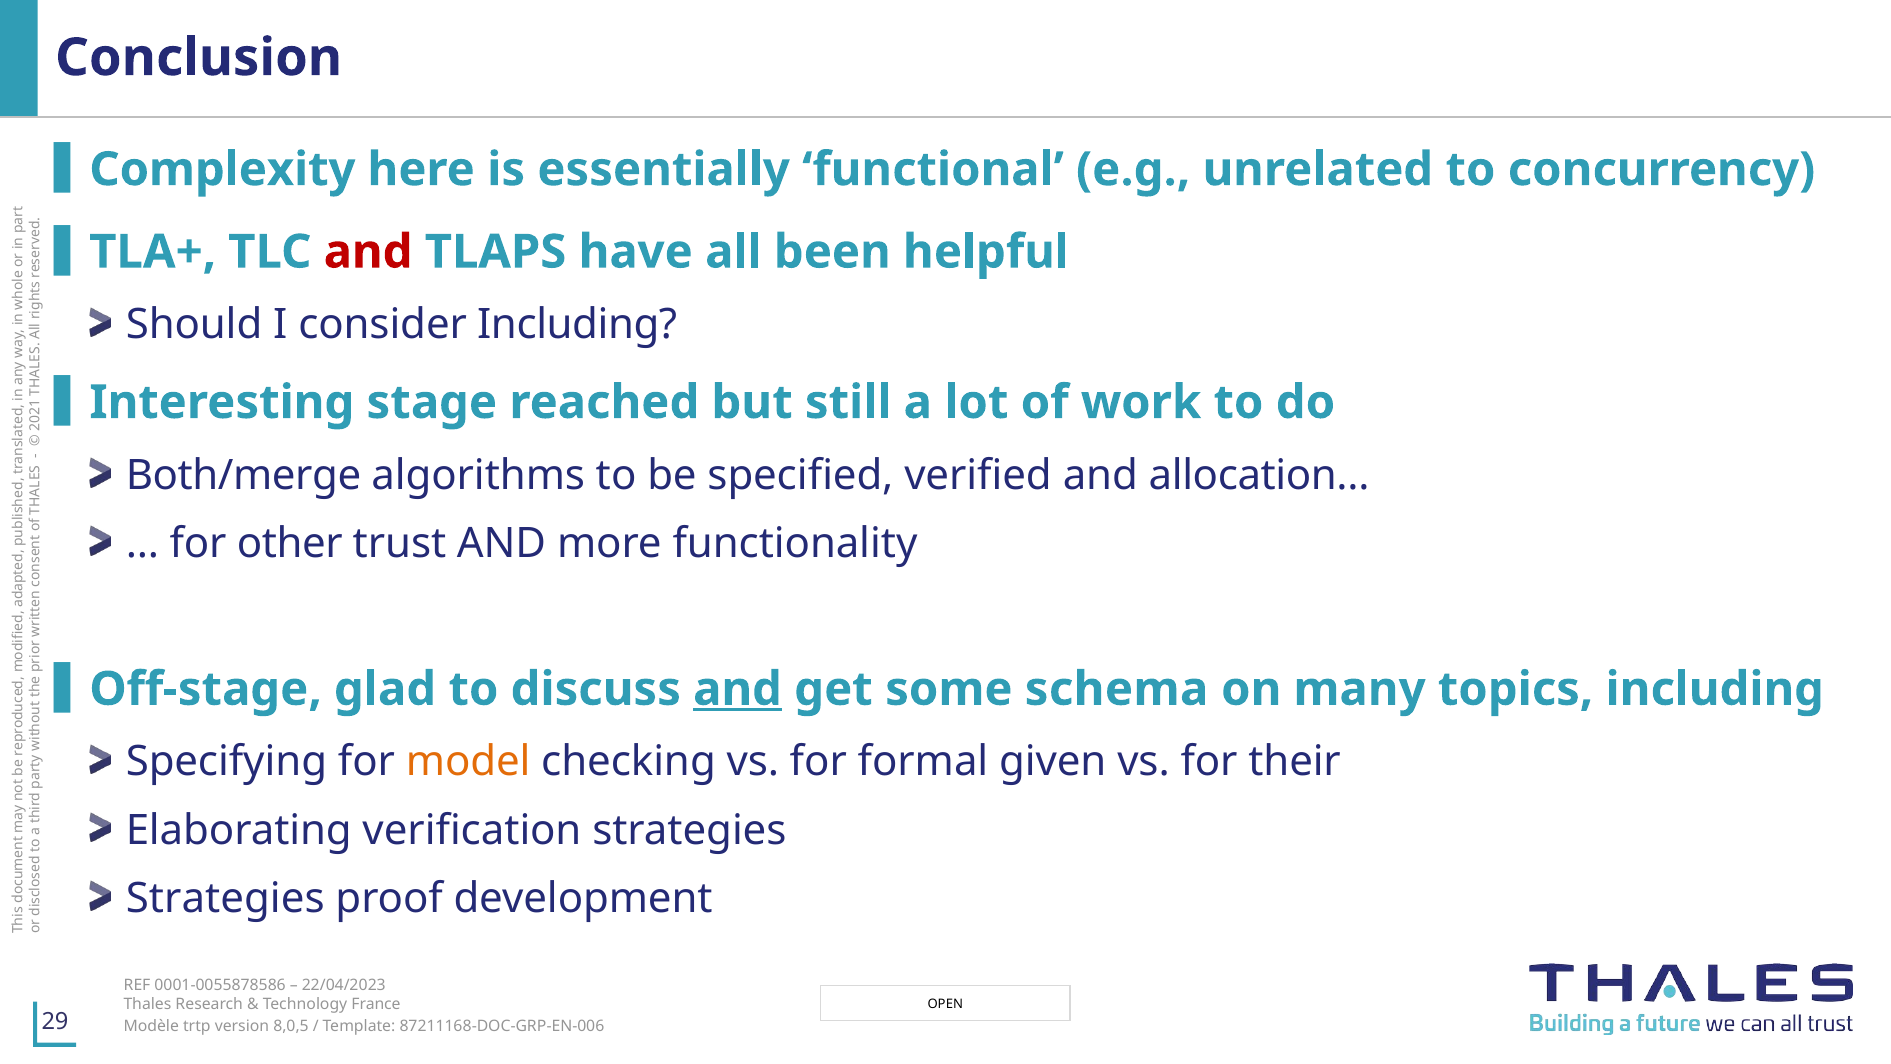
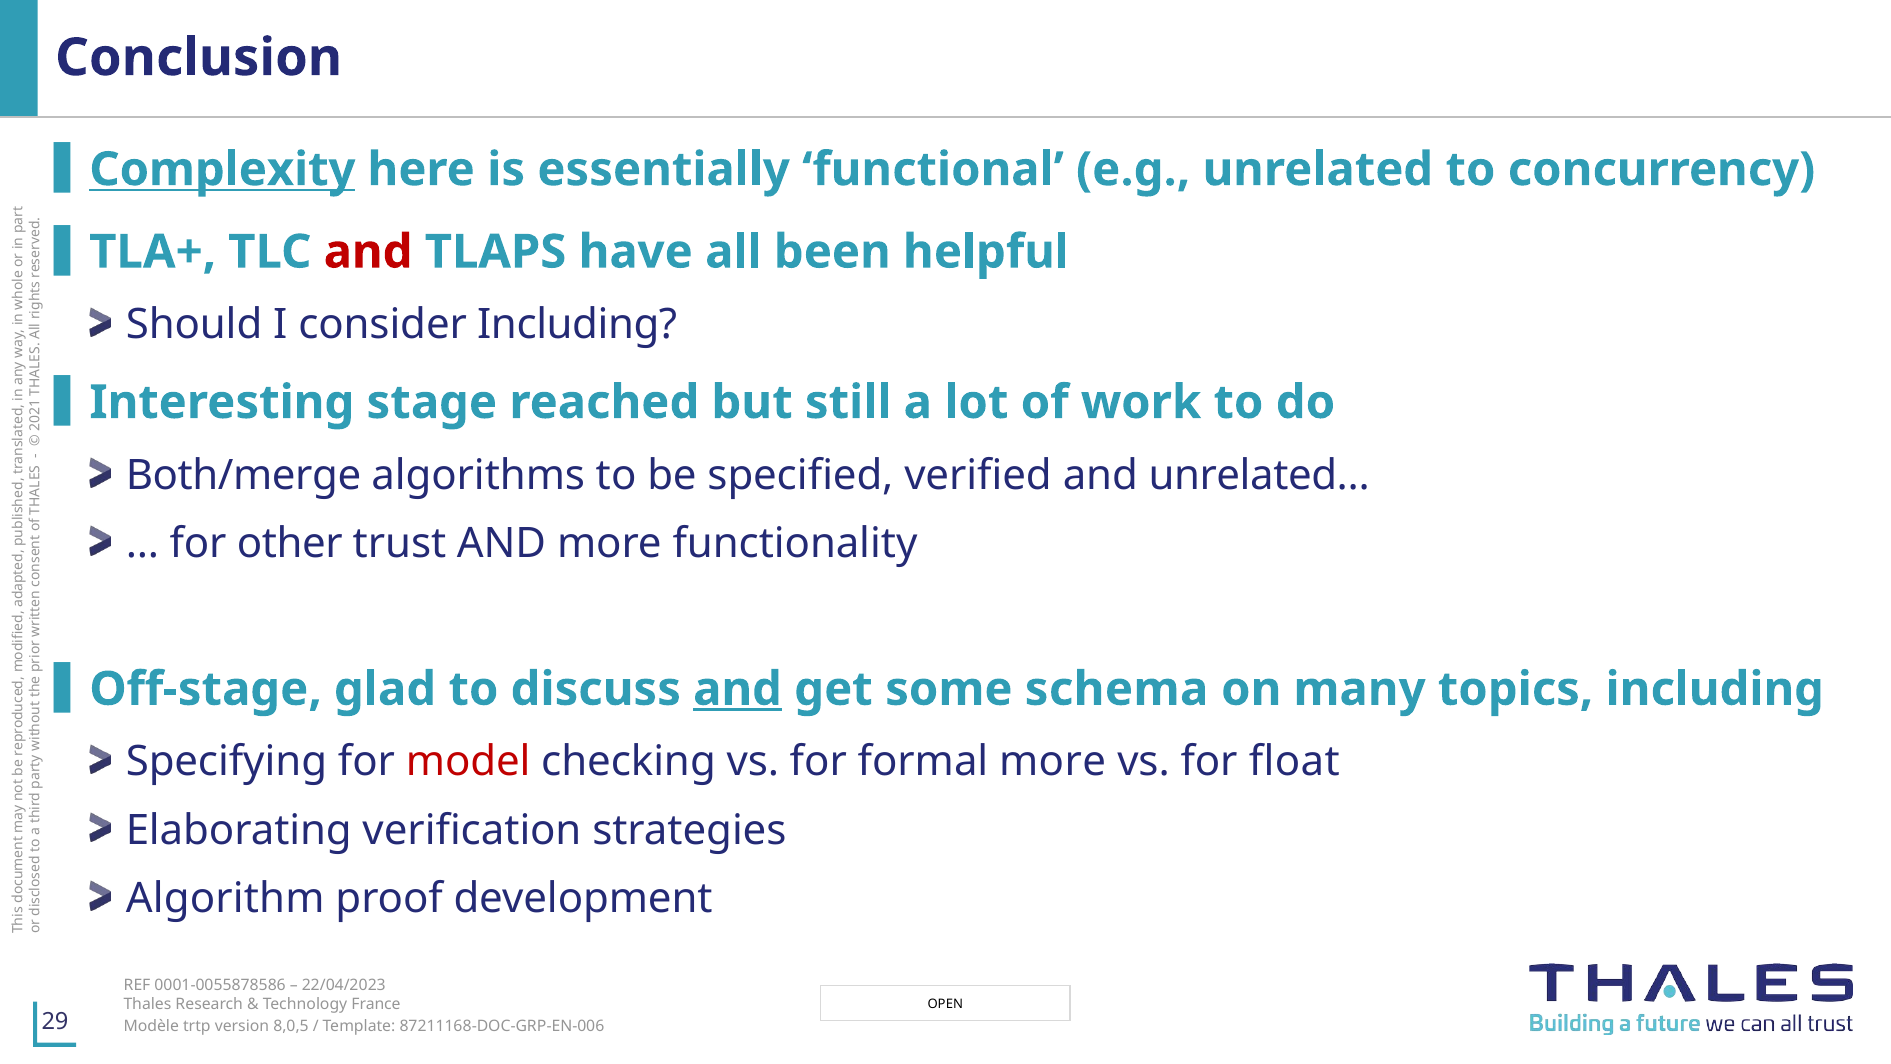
Complexity underline: none -> present
allocation…: allocation… -> unrelated…
model colour: orange -> red
formal given: given -> more
their: their -> float
Strategies at (225, 898): Strategies -> Algorithm
